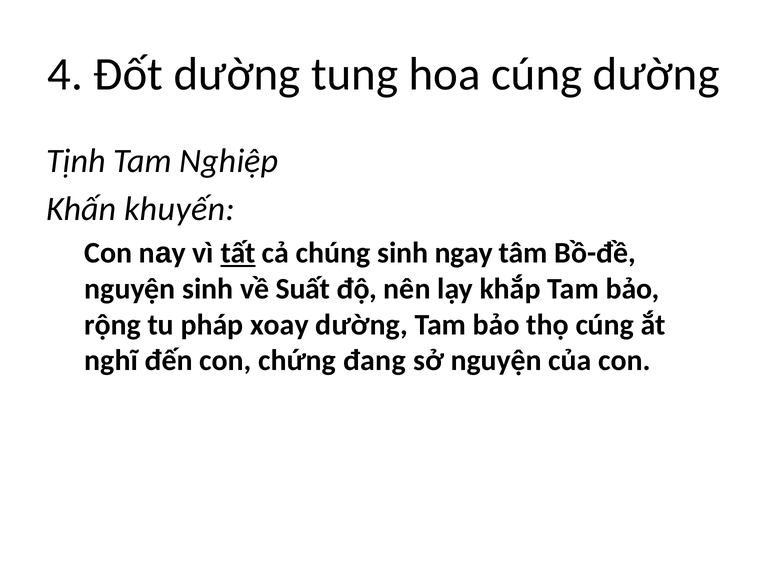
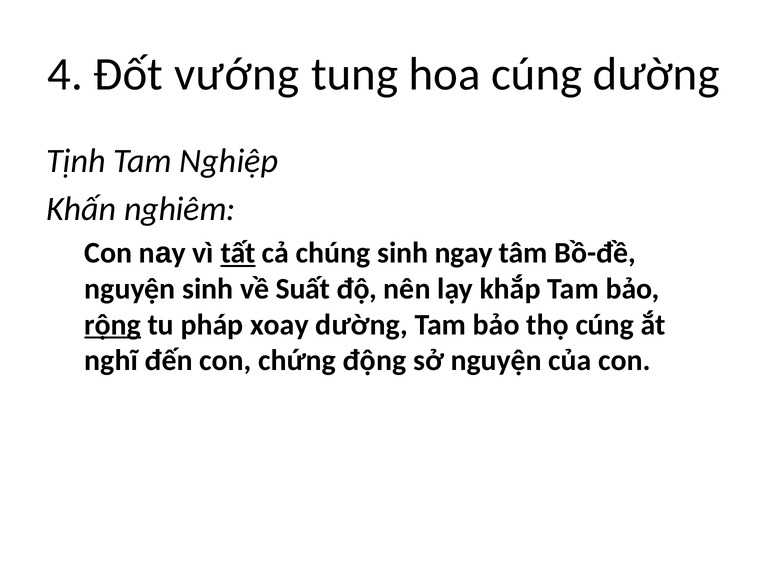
Đốt dường: dường -> vướng
khuyến: khuyến -> nghiêm
rộng underline: none -> present
đang: đang -> động
